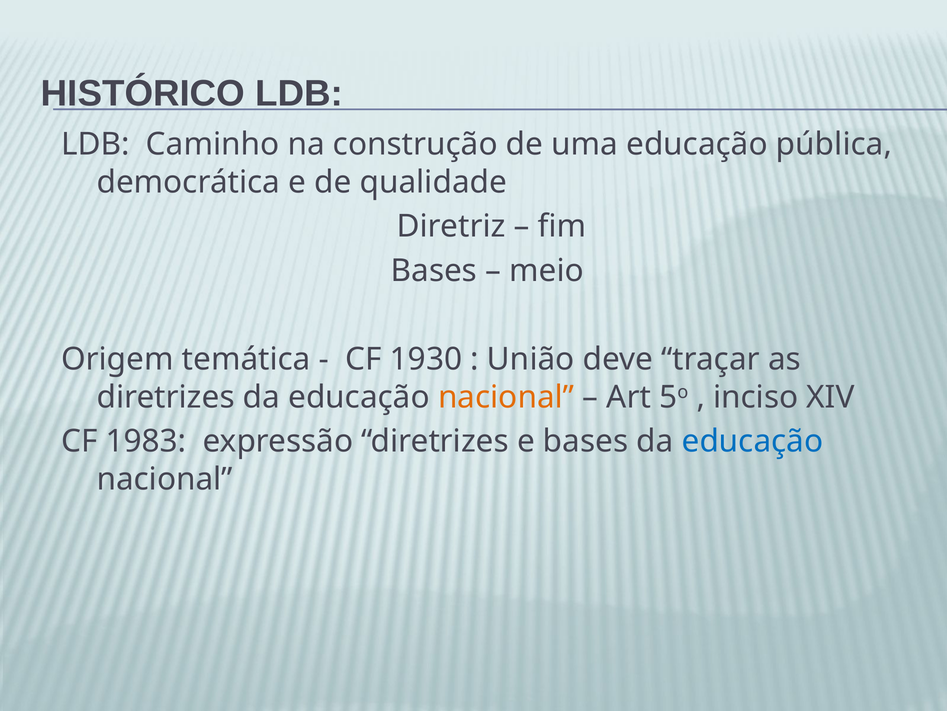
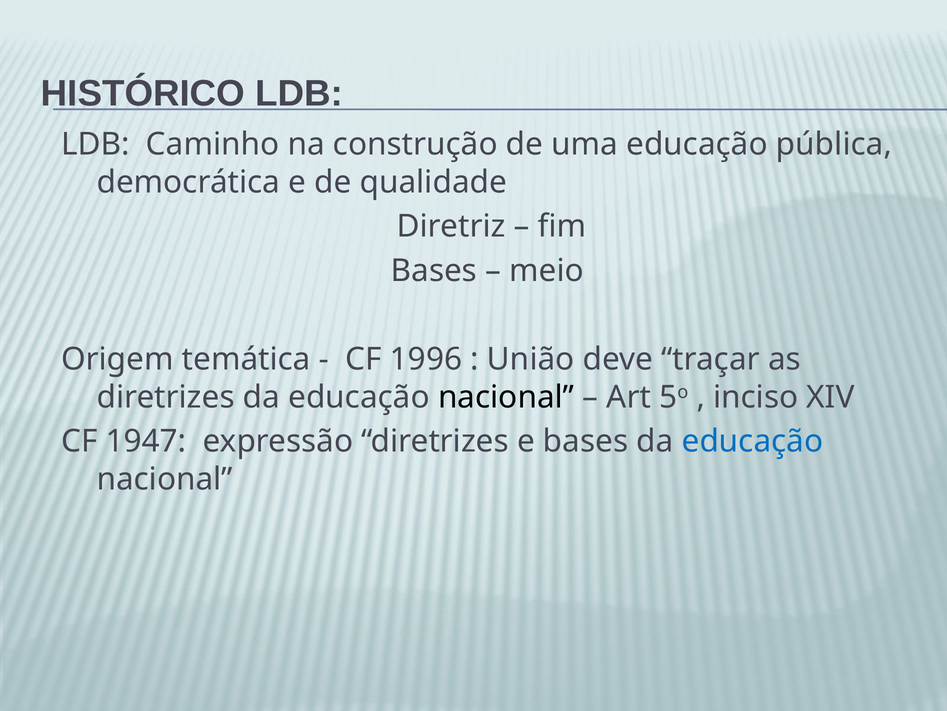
1930: 1930 -> 1996
nacional at (506, 397) colour: orange -> black
1983: 1983 -> 1947
